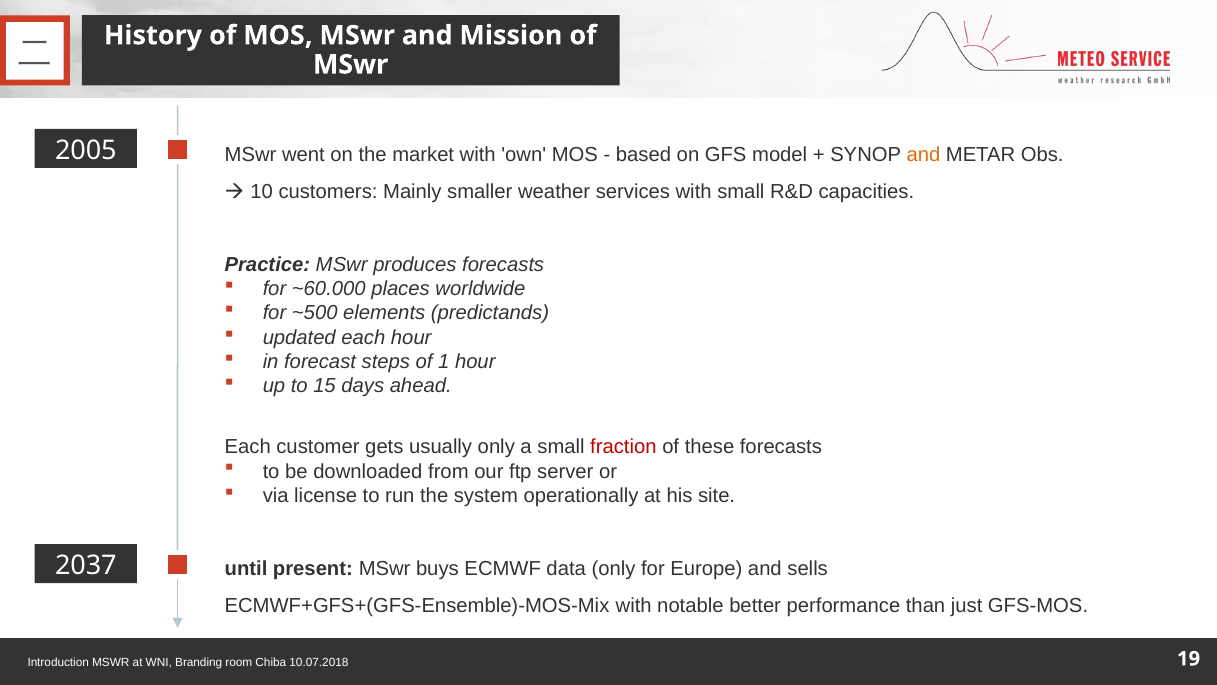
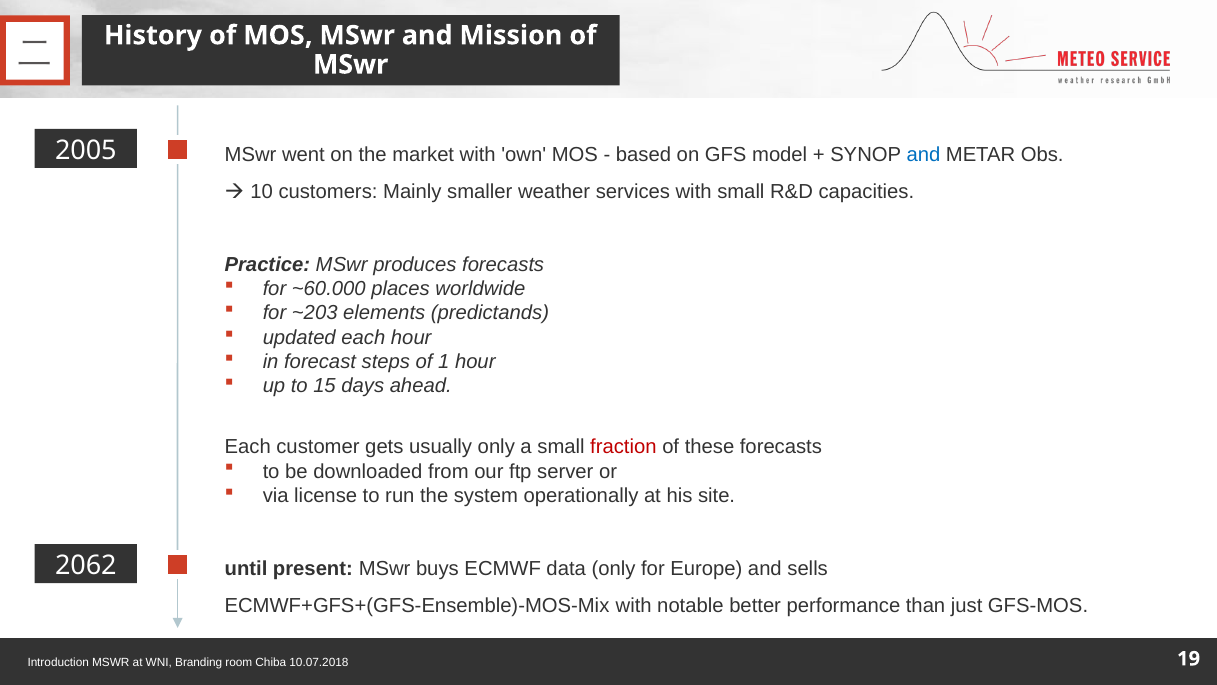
and at (923, 155) colour: orange -> blue
~500: ~500 -> ~203
2037: 2037 -> 2062
